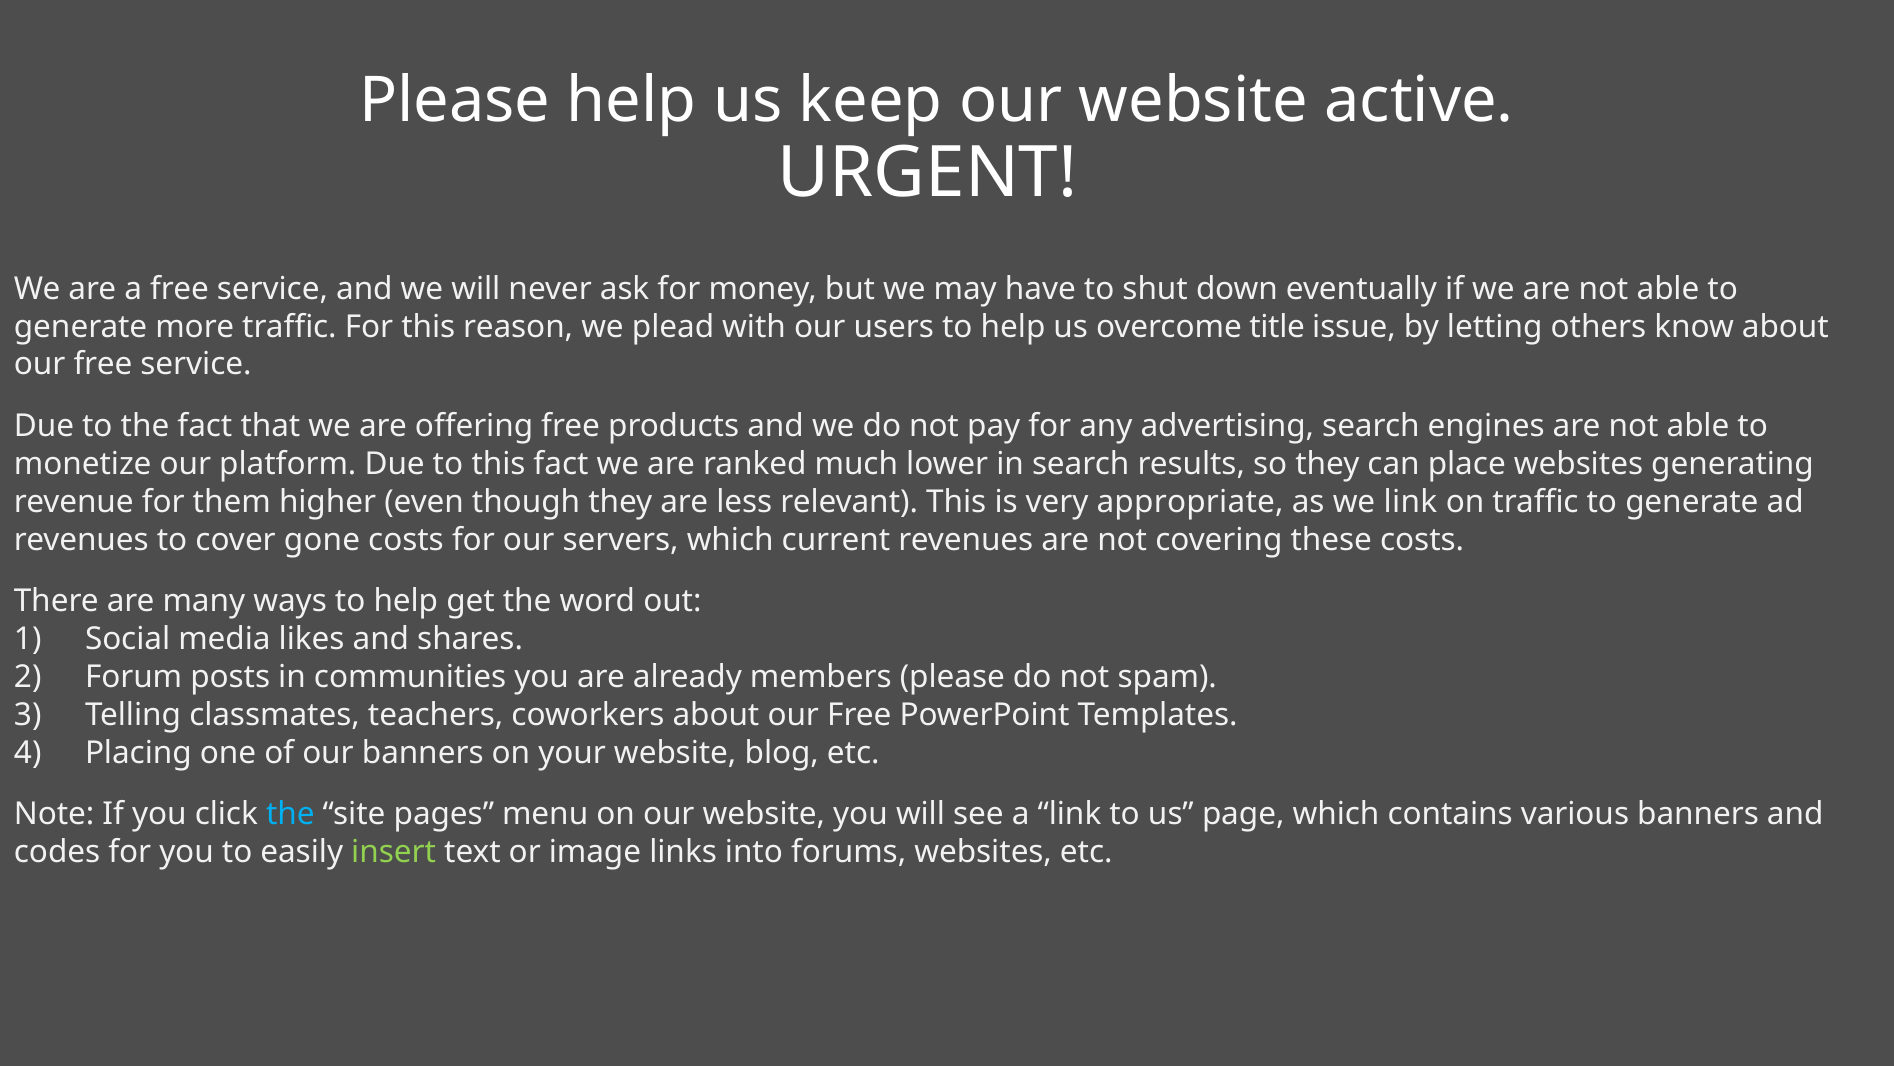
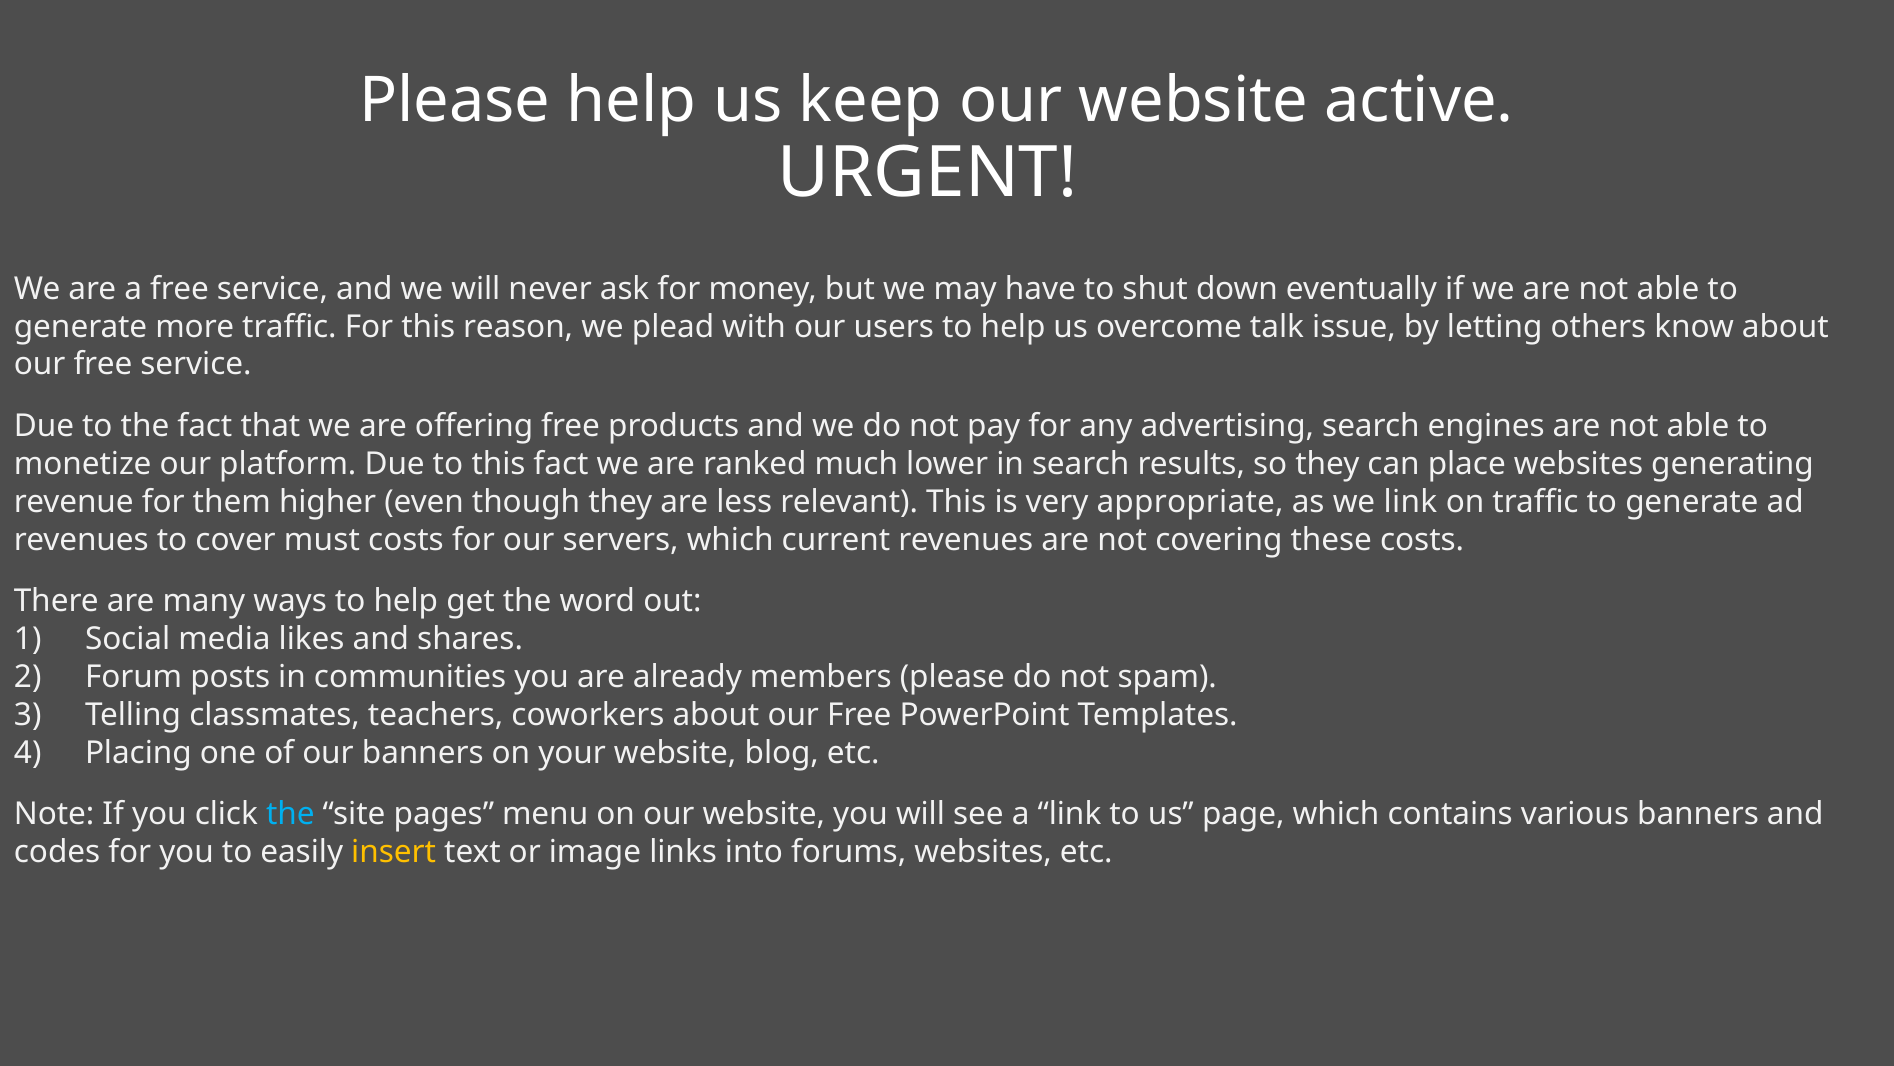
title: title -> talk
gone: gone -> must
insert colour: light green -> yellow
